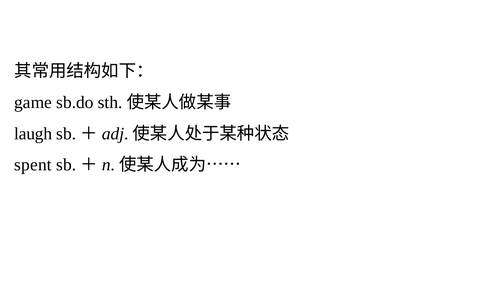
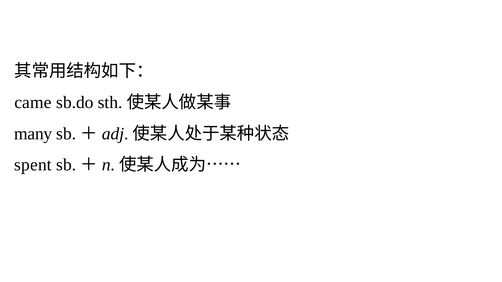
game: game -> came
laugh: laugh -> many
